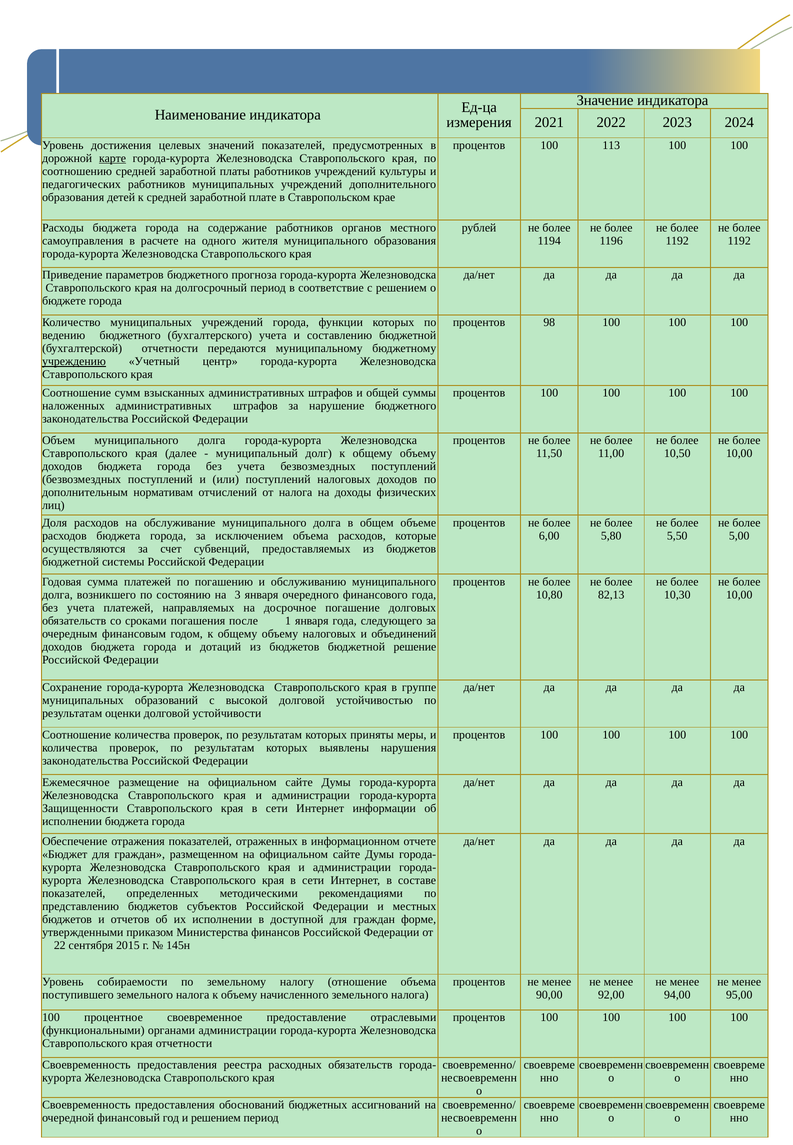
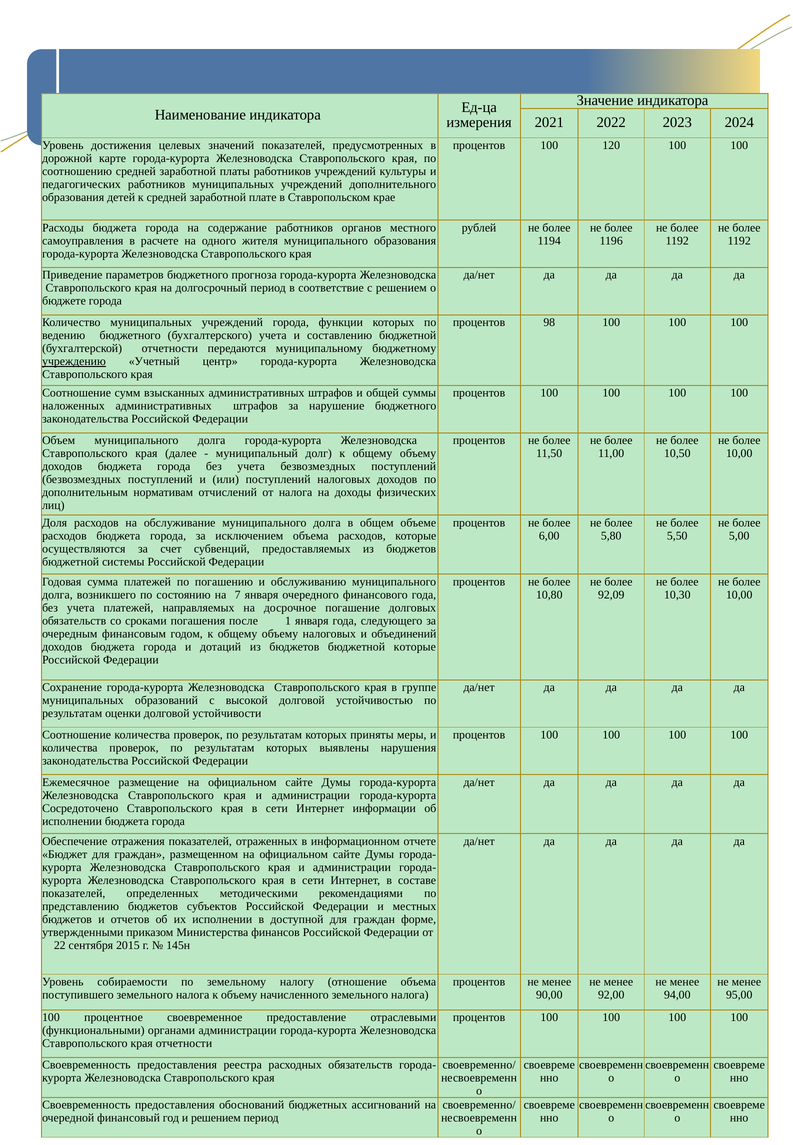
113: 113 -> 120
карте underline: present -> none
3: 3 -> 7
82,13: 82,13 -> 92,09
бюджетной решение: решение -> которые
Защищенности: Защищенности -> Сосредоточено
